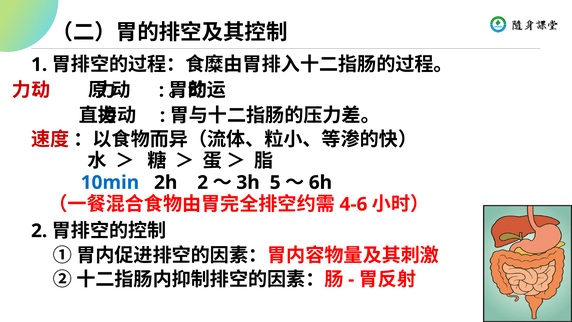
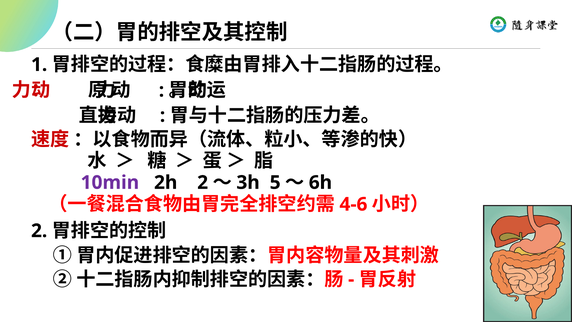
10min colour: blue -> purple
